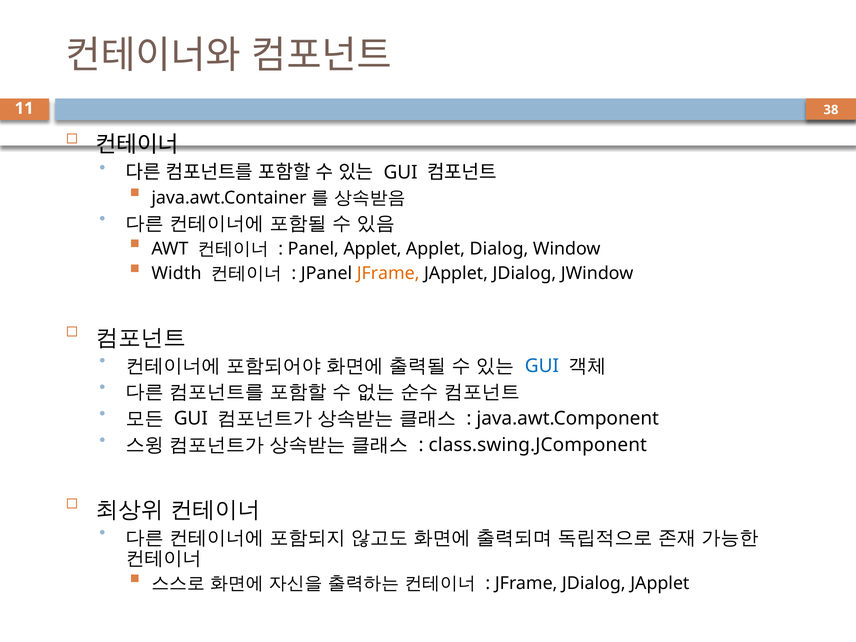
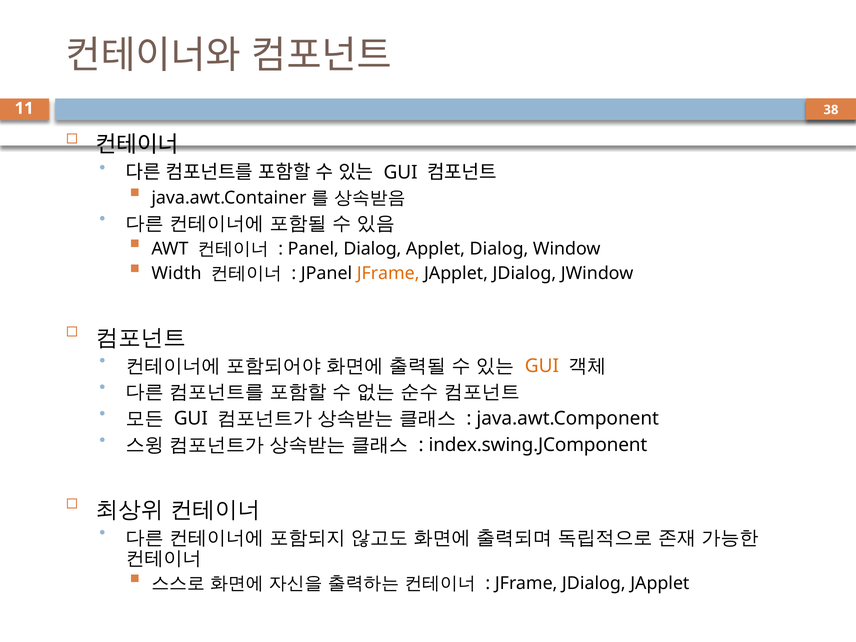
Panel Applet: Applet -> Dialog
GUI at (542, 366) colour: blue -> orange
class.swing.JComponent: class.swing.JComponent -> index.swing.JComponent
